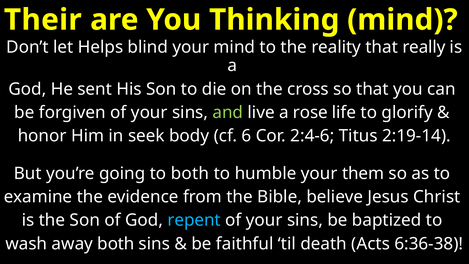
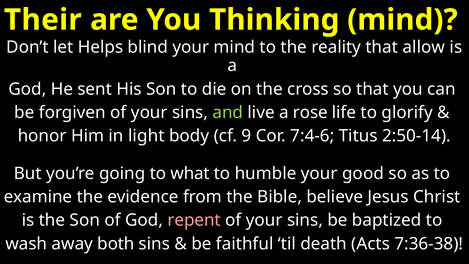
really: really -> allow
seek: seek -> light
6: 6 -> 9
2:4-6: 2:4-6 -> 7:4-6
2:19-14: 2:19-14 -> 2:50-14
to both: both -> what
them: them -> good
repent colour: light blue -> pink
6:36-38: 6:36-38 -> 7:36-38
